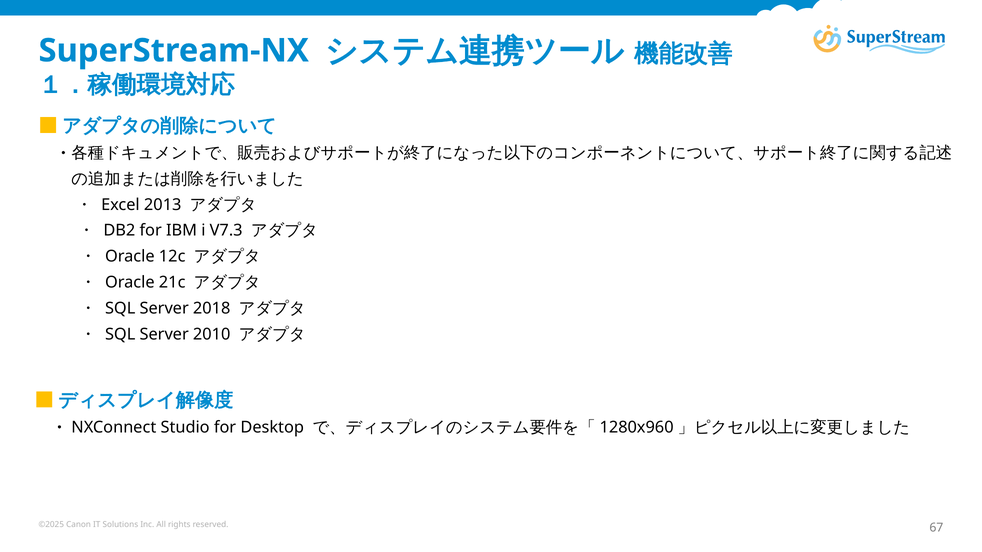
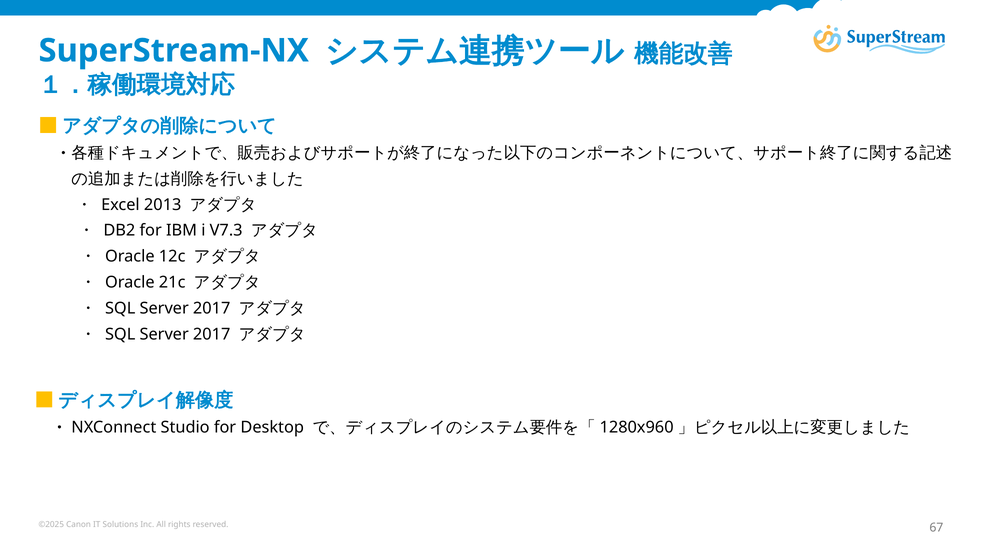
2018 at (212, 308): 2018 -> 2017
2010 at (212, 334): 2010 -> 2017
